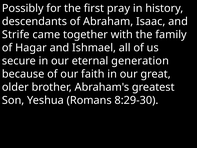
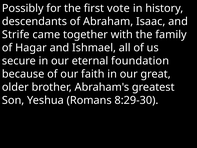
pray: pray -> vote
generation: generation -> foundation
